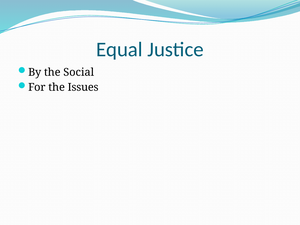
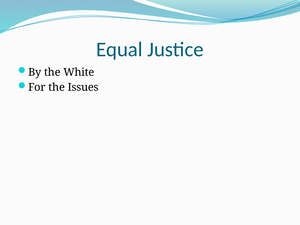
Social: Social -> White
